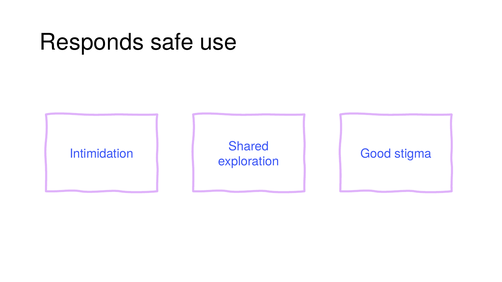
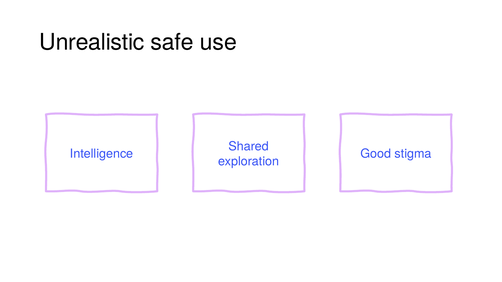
Responds: Responds -> Unrealistic
Intimidation: Intimidation -> Intelligence
